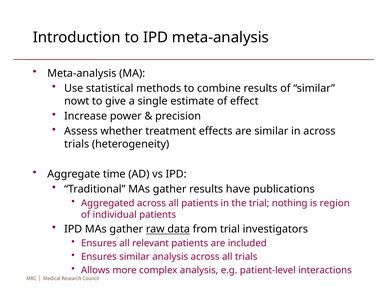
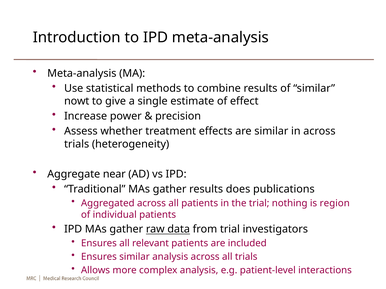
time: time -> near
have: have -> does
